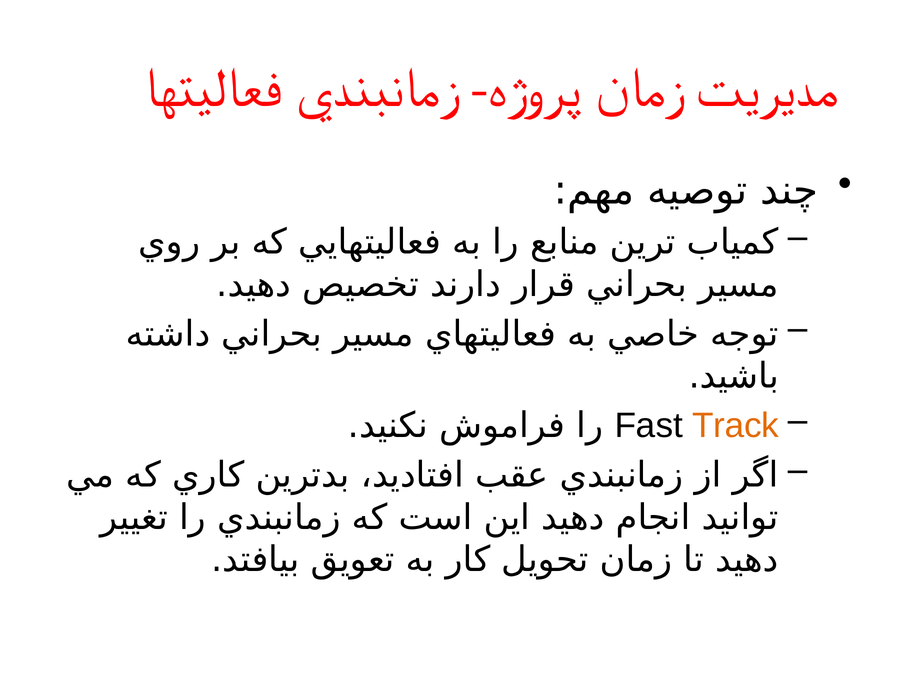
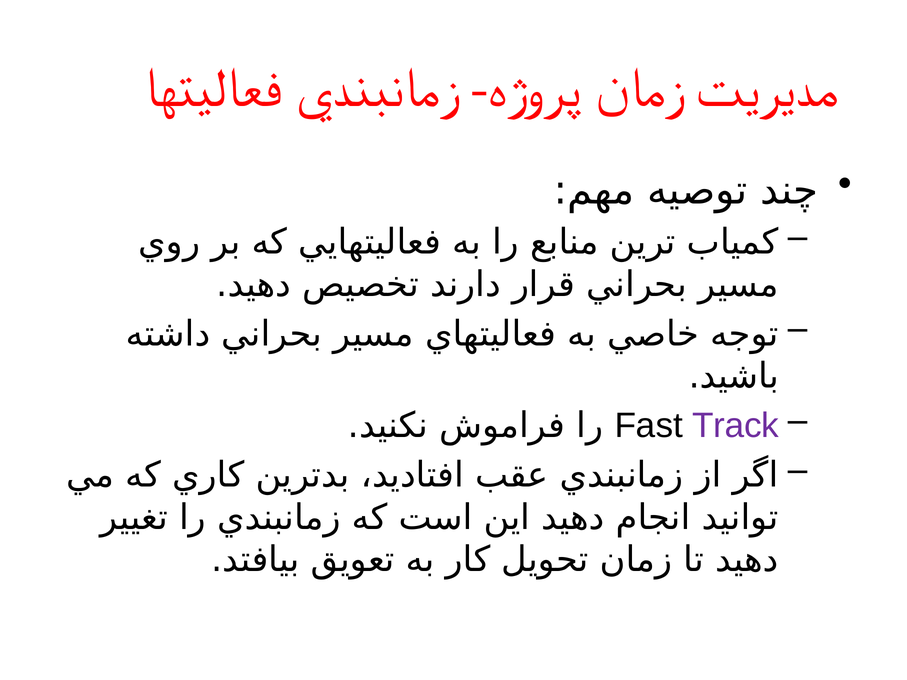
Track colour: orange -> purple
